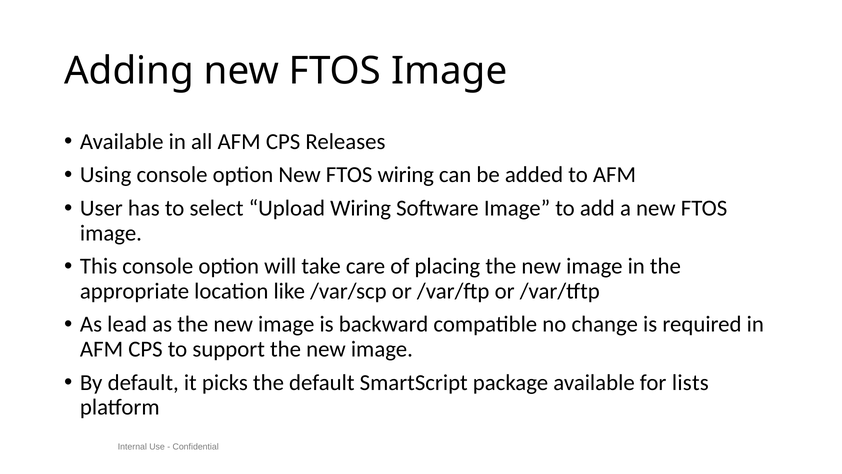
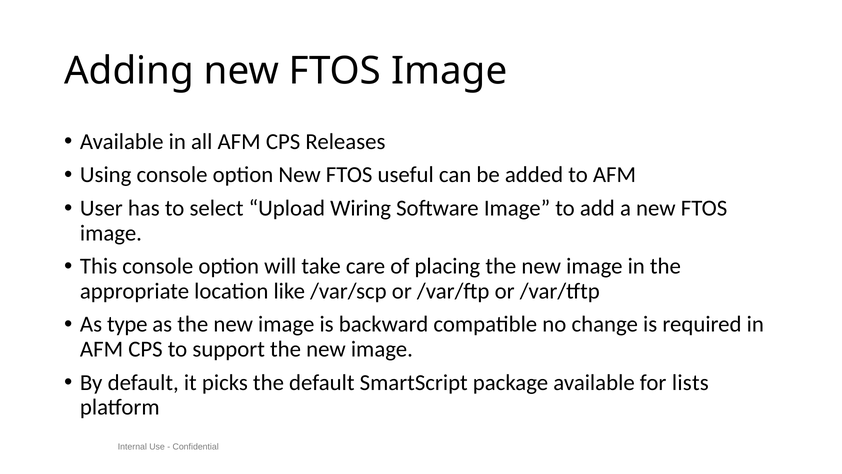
FTOS wiring: wiring -> useful
lead: lead -> type
